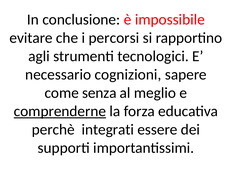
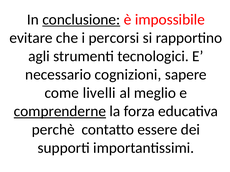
conclusione underline: none -> present
senza: senza -> livelli
integrati: integrati -> contatto
